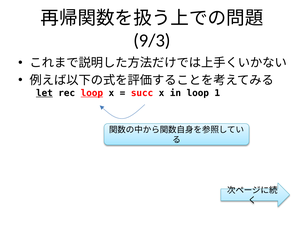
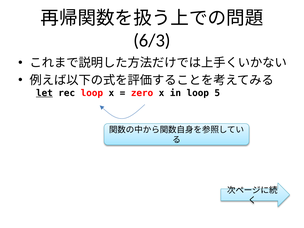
9/3: 9/3 -> 6/3
loop at (92, 93) underline: present -> none
succ: succ -> zero
1: 1 -> 5
